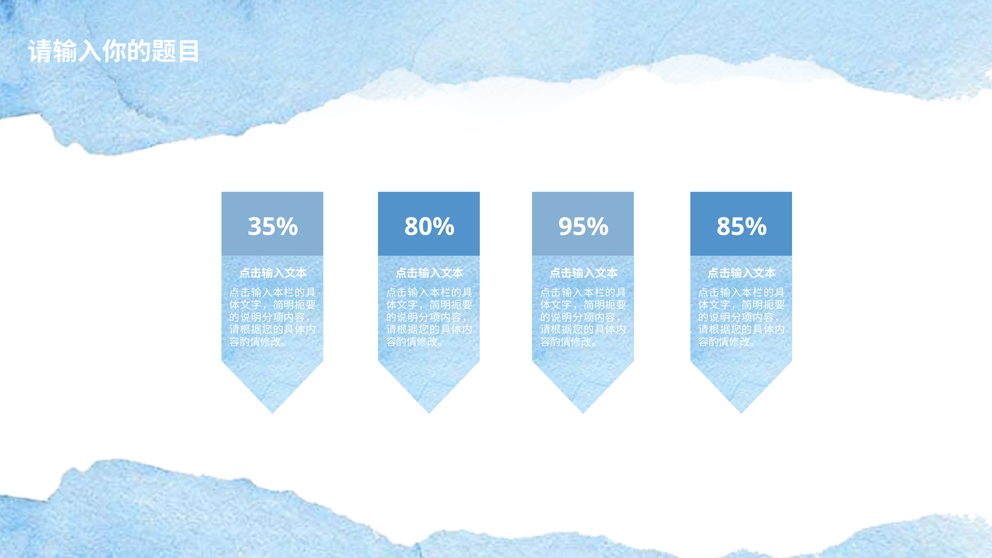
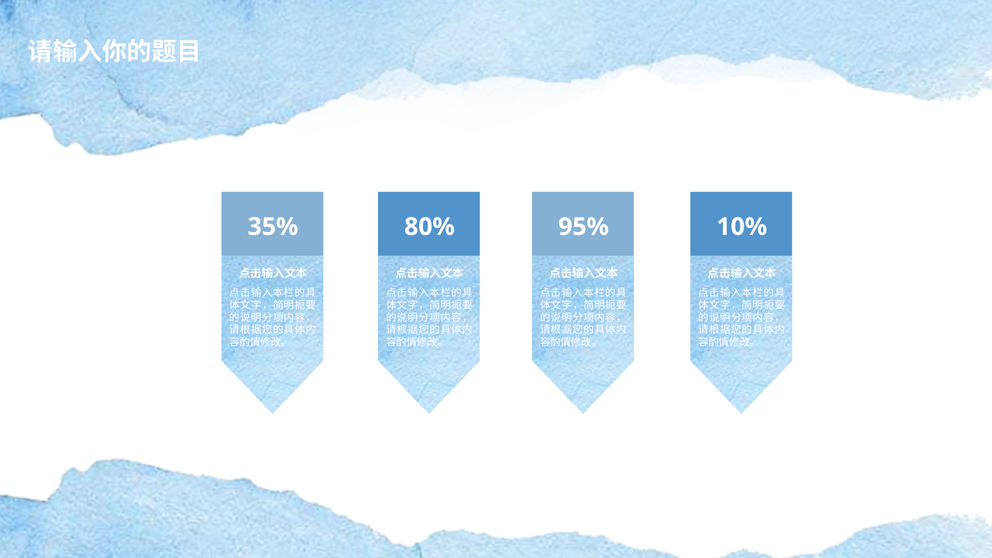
85%: 85% -> 10%
